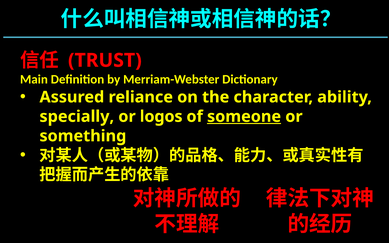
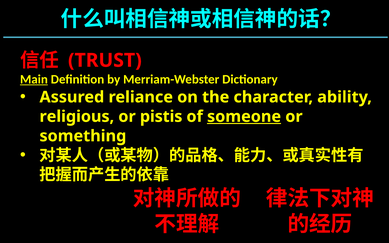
Main underline: none -> present
specially: specially -> religious
logos: logos -> pistis
